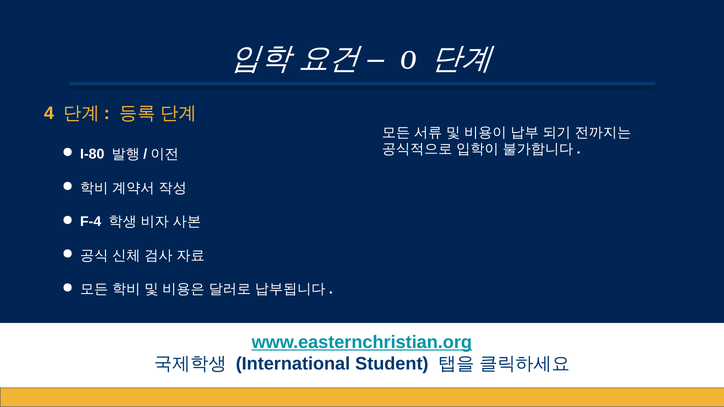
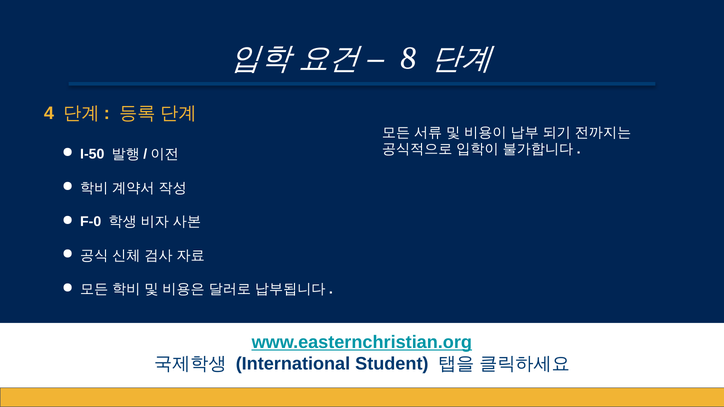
0: 0 -> 8
I-80: I-80 -> I-50
F-4: F-4 -> F-0
